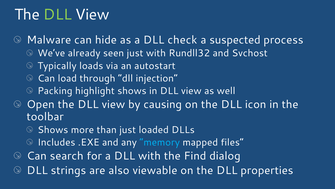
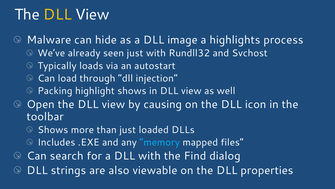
DLL at (58, 14) colour: light green -> yellow
check: check -> image
suspected: suspected -> highlights
